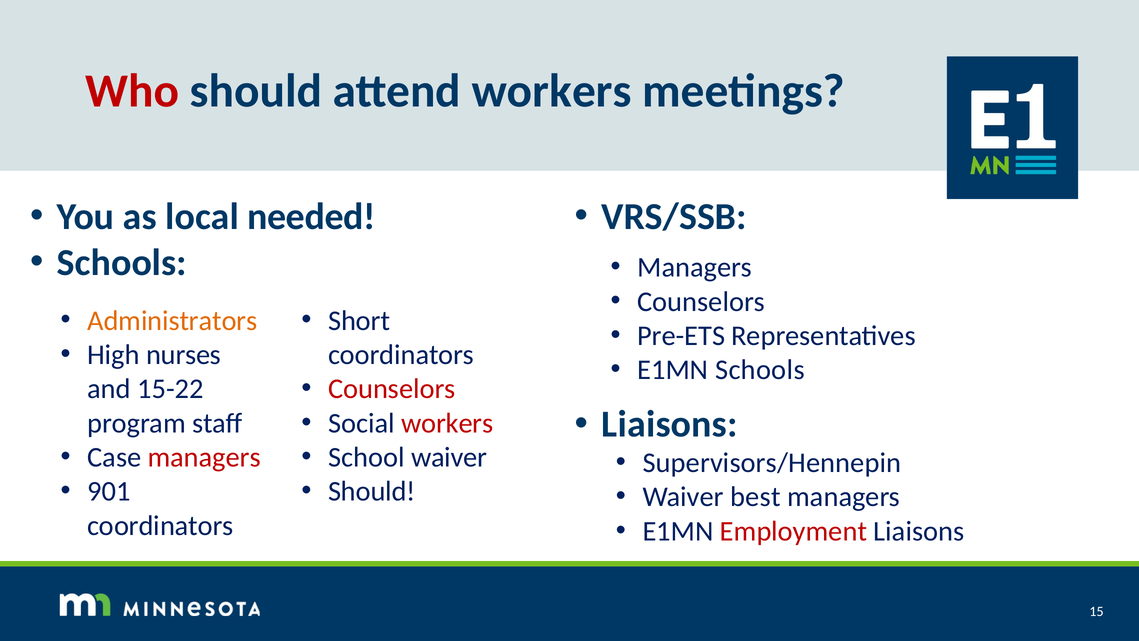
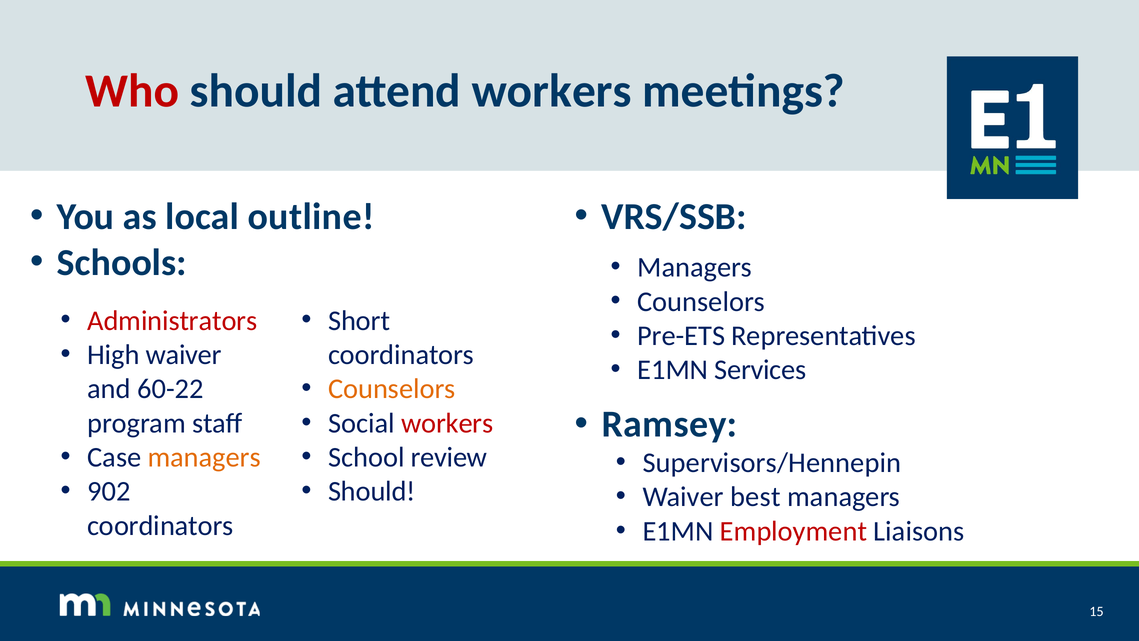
needed: needed -> outline
Administrators colour: orange -> red
High nurses: nurses -> waiver
E1MN Schools: Schools -> Services
Counselors at (392, 389) colour: red -> orange
15-22: 15-22 -> 60-22
Liaisons at (670, 424): Liaisons -> Ramsey
managers at (204, 457) colour: red -> orange
School waiver: waiver -> review
901: 901 -> 902
